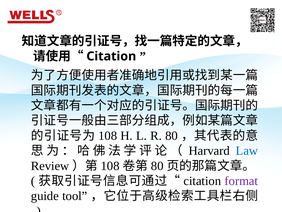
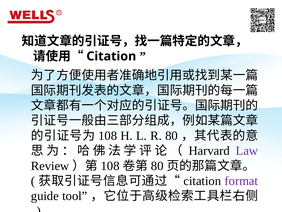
Law colour: blue -> purple
